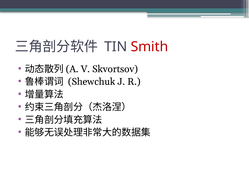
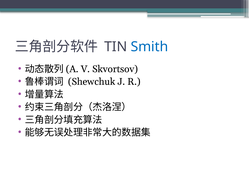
Smith colour: red -> blue
